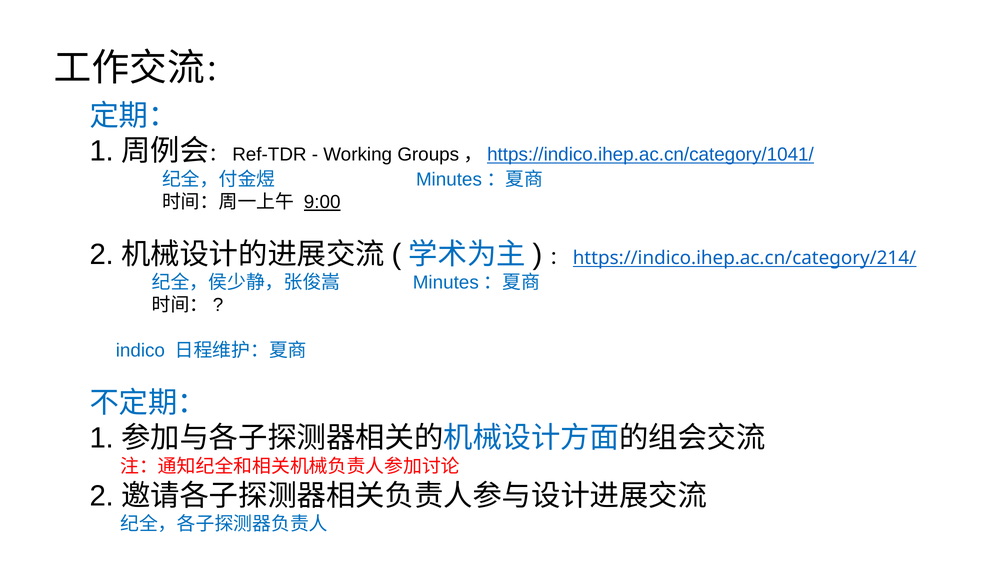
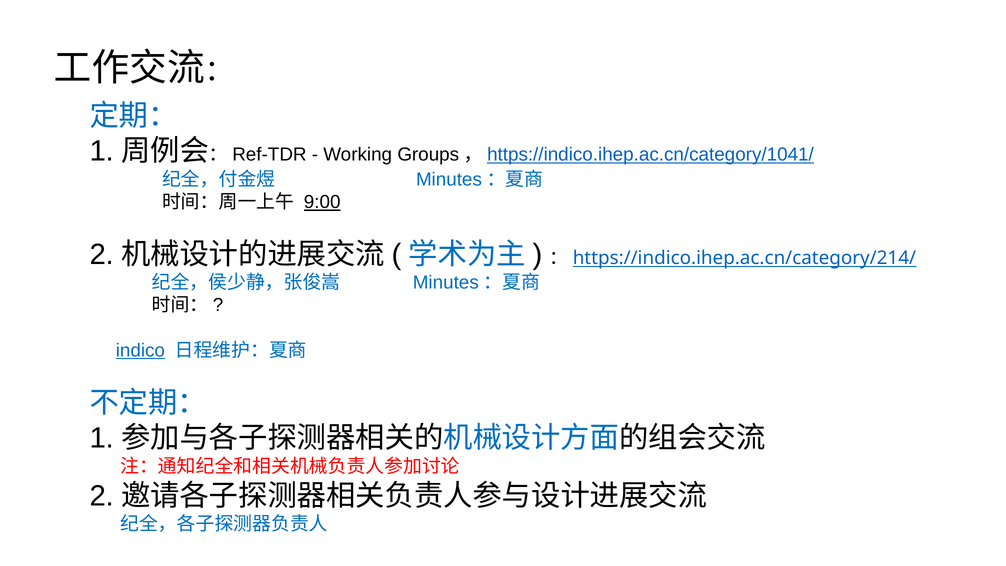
indico underline: none -> present
